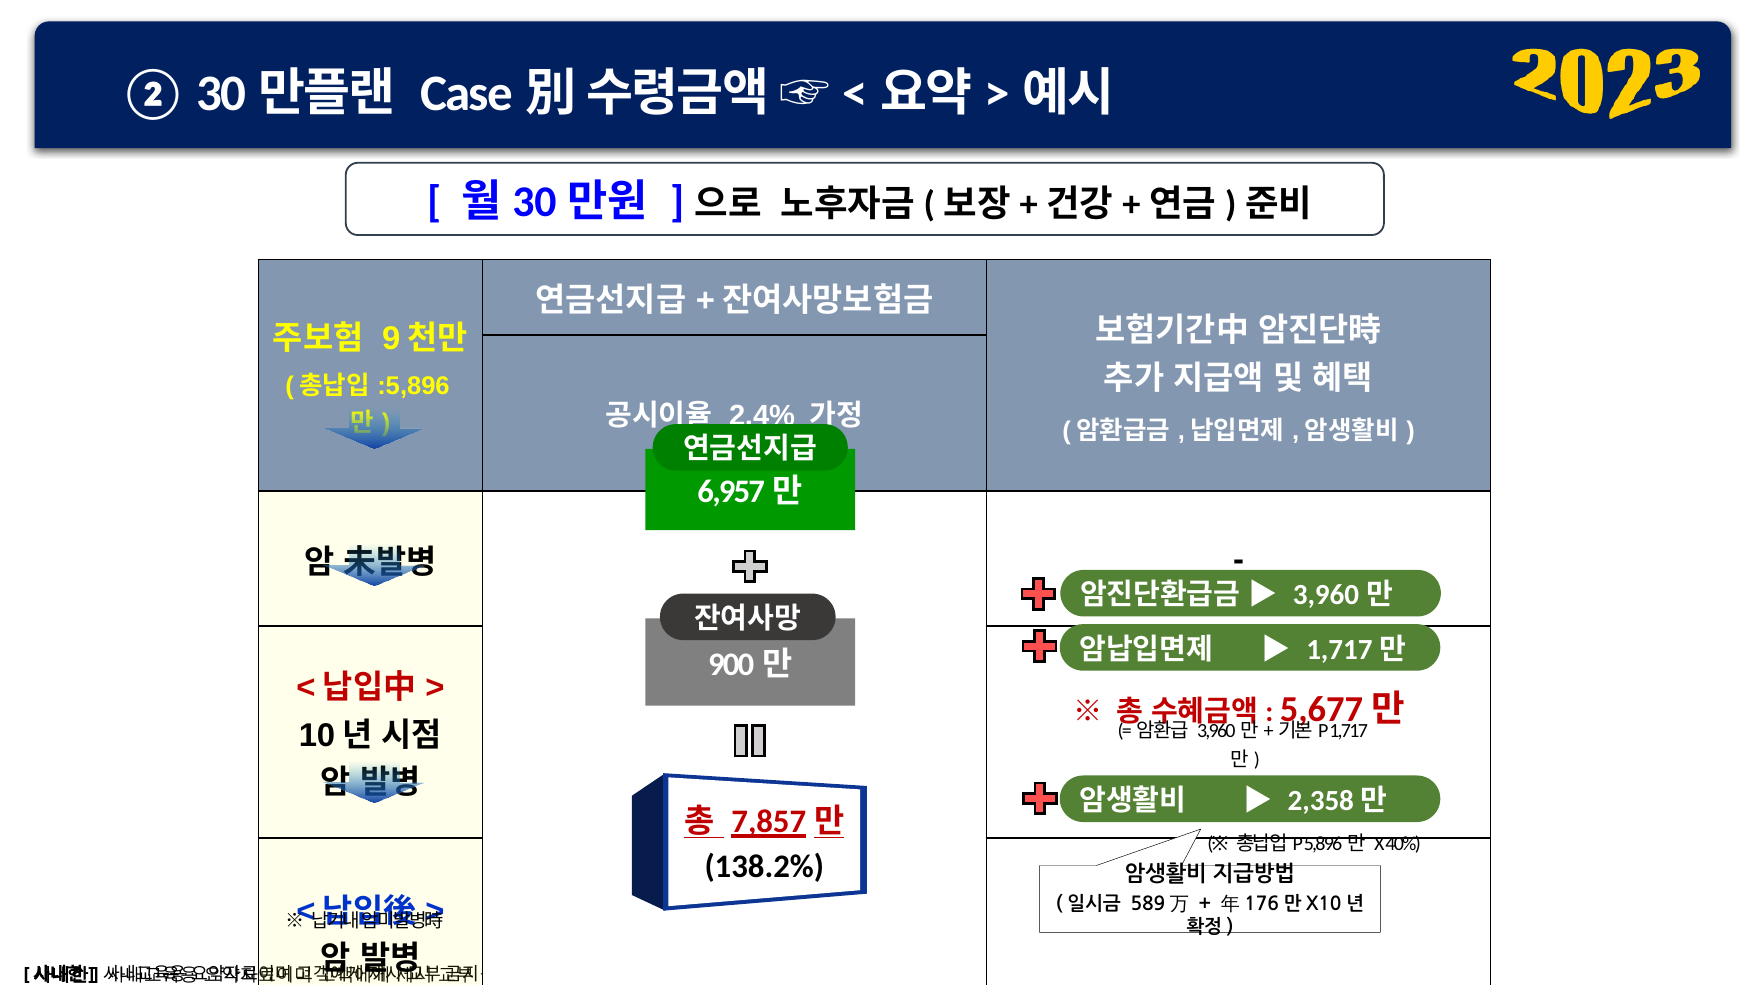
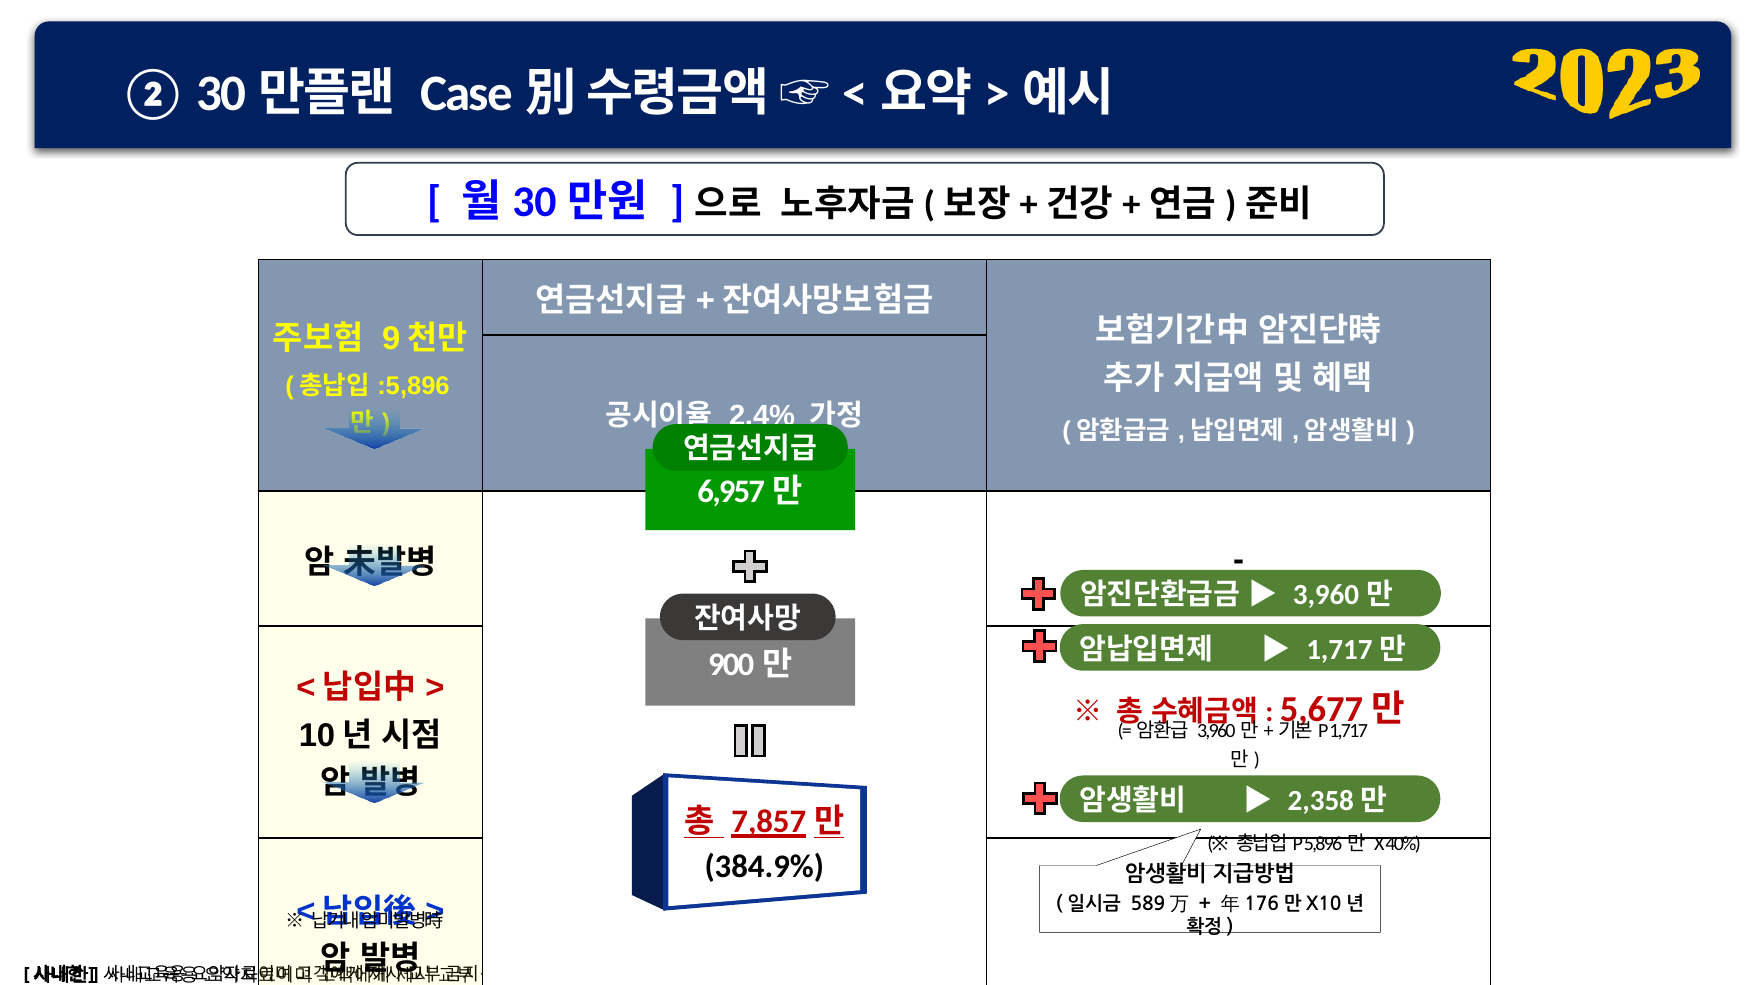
138.2%: 138.2% -> 384.9%
